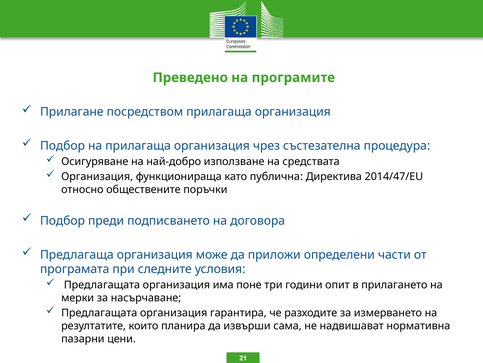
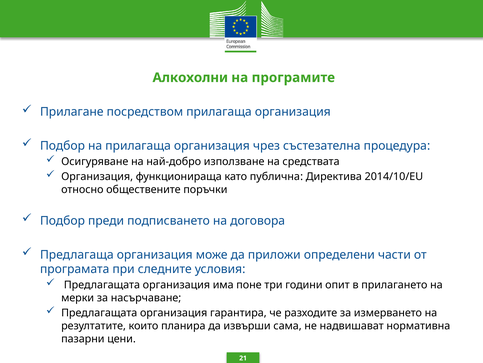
Преведено: Преведено -> Алкохолни
2014/47/EU: 2014/47/EU -> 2014/10/EU
